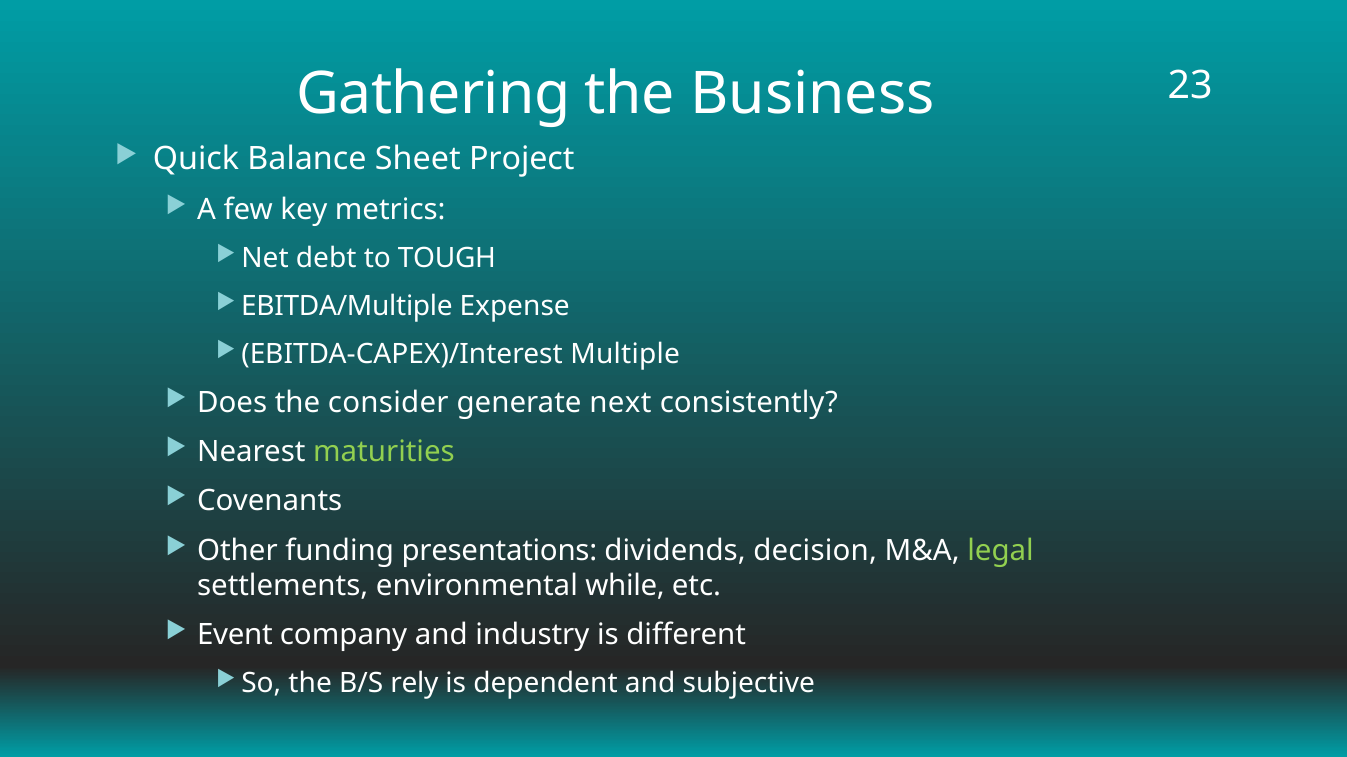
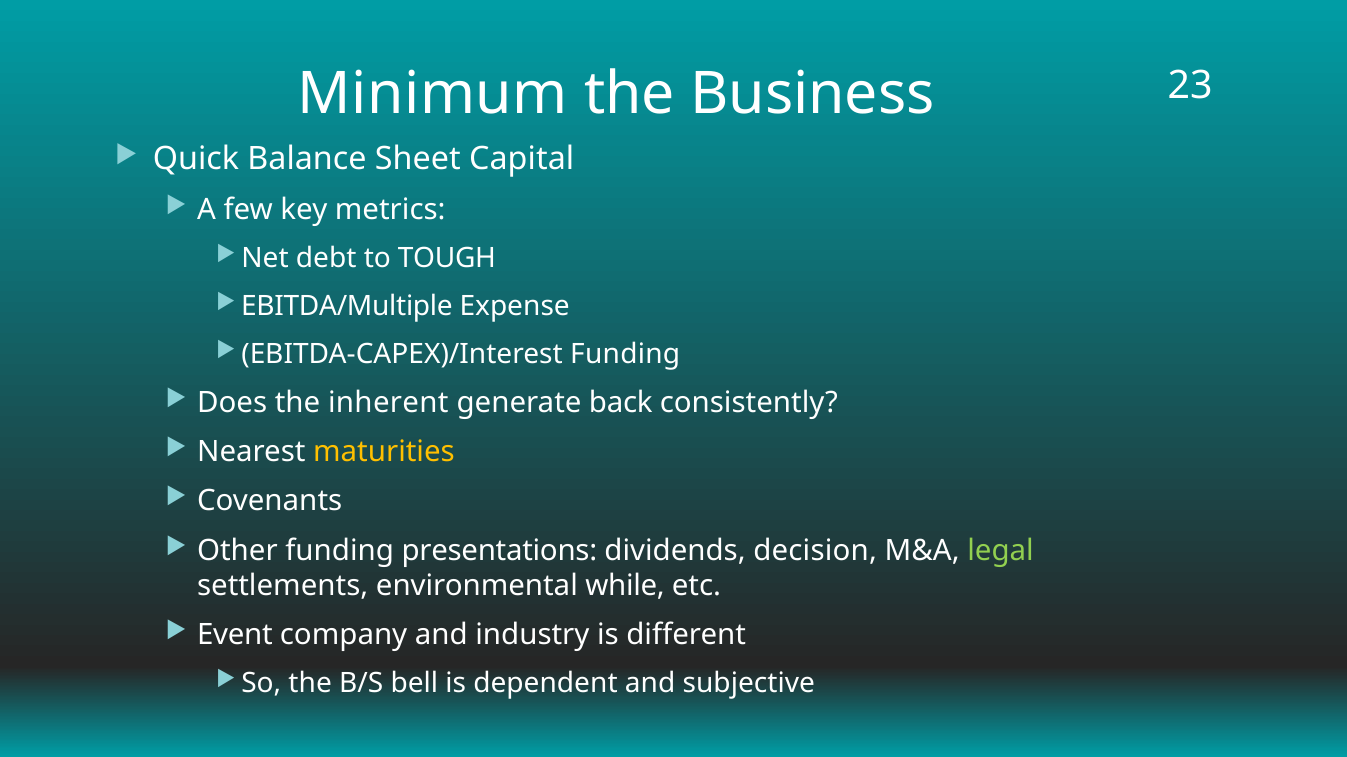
Gathering: Gathering -> Minimum
Project: Project -> Capital
EBITDA-CAPEX)/Interest Multiple: Multiple -> Funding
consider: consider -> inherent
next: next -> back
maturities colour: light green -> yellow
rely: rely -> bell
